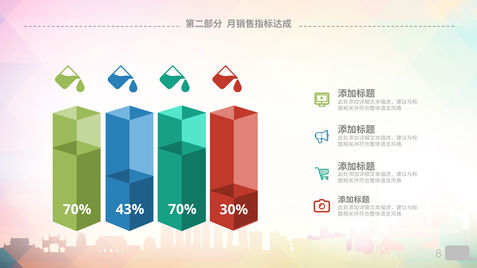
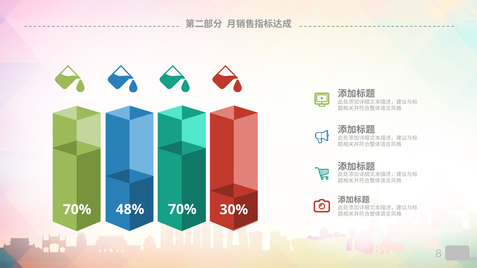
43%: 43% -> 48%
